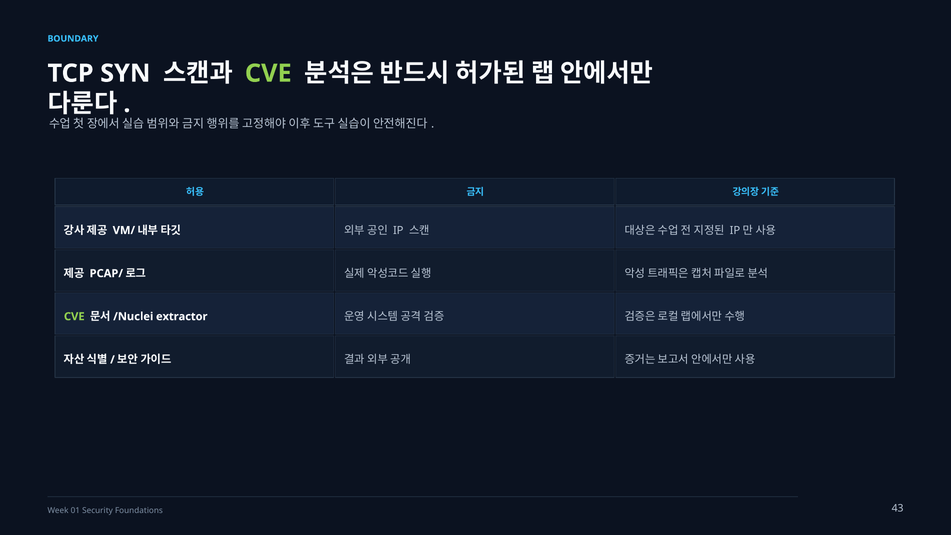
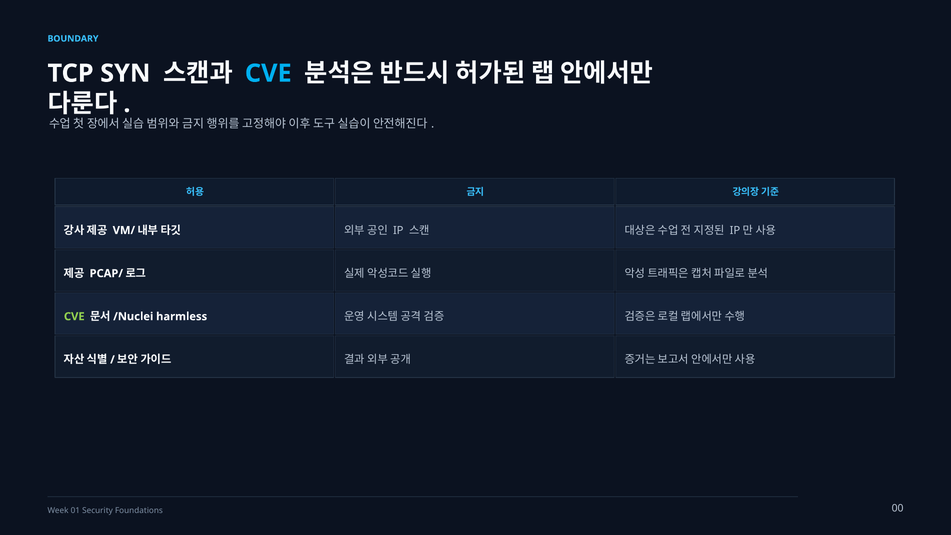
CVE at (268, 73) colour: light green -> light blue
extractor: extractor -> harmless
43: 43 -> 00
